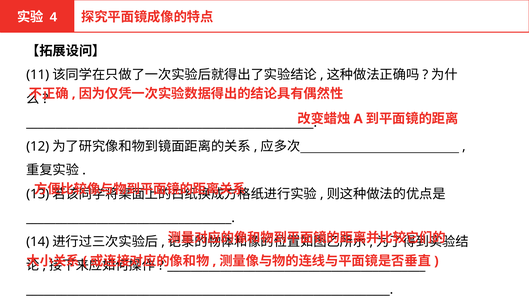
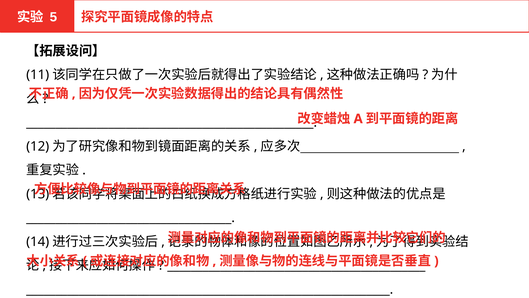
4: 4 -> 5
